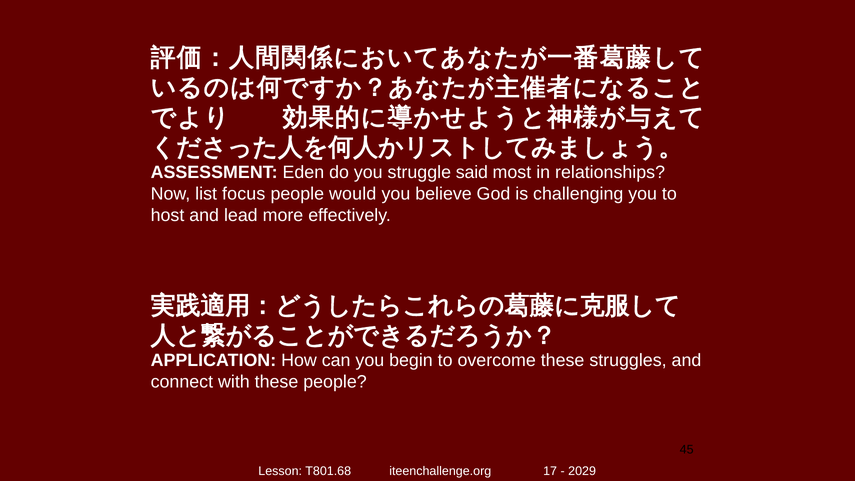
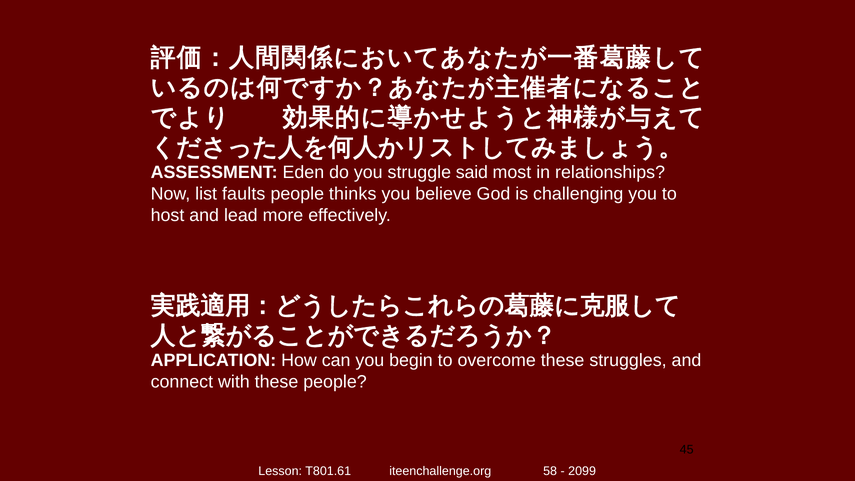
focus: focus -> faults
would: would -> thinks
T801.68: T801.68 -> T801.61
17: 17 -> 58
2029: 2029 -> 2099
